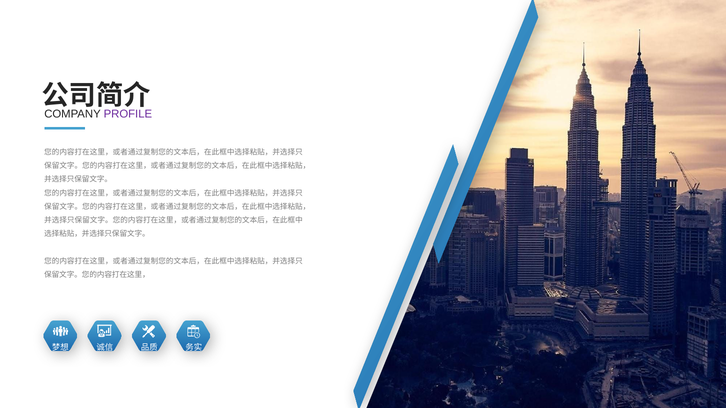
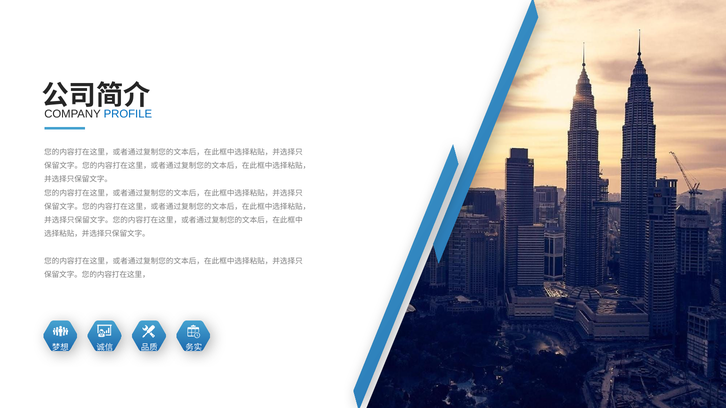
PROFILE colour: purple -> blue
